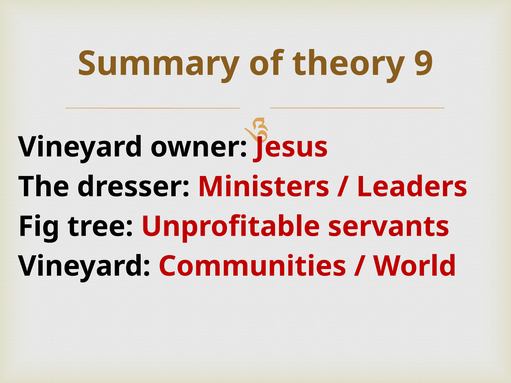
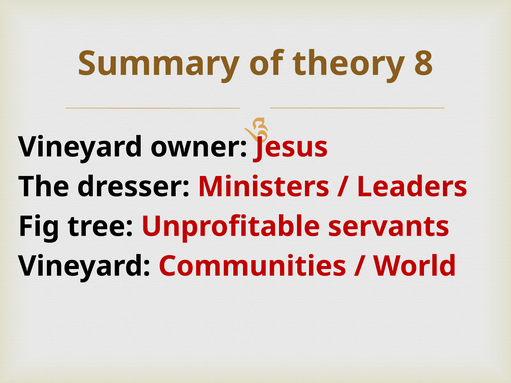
9: 9 -> 8
